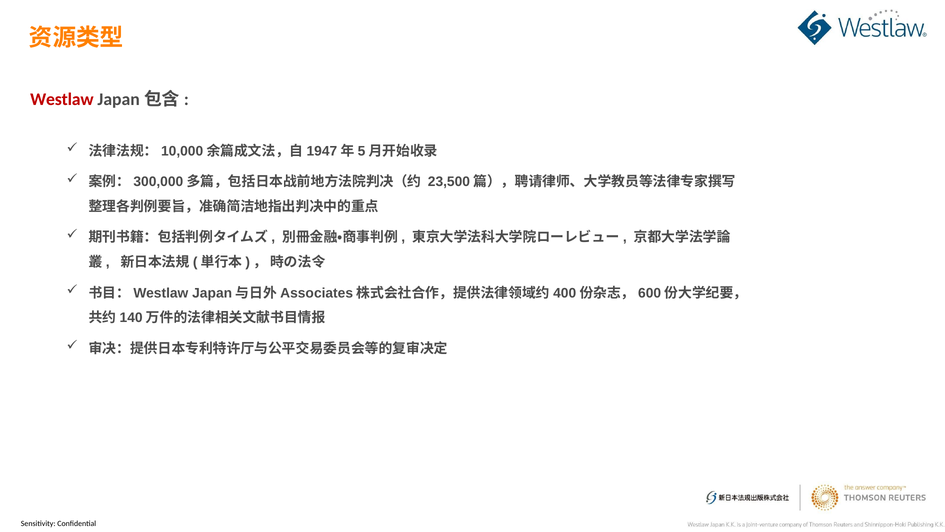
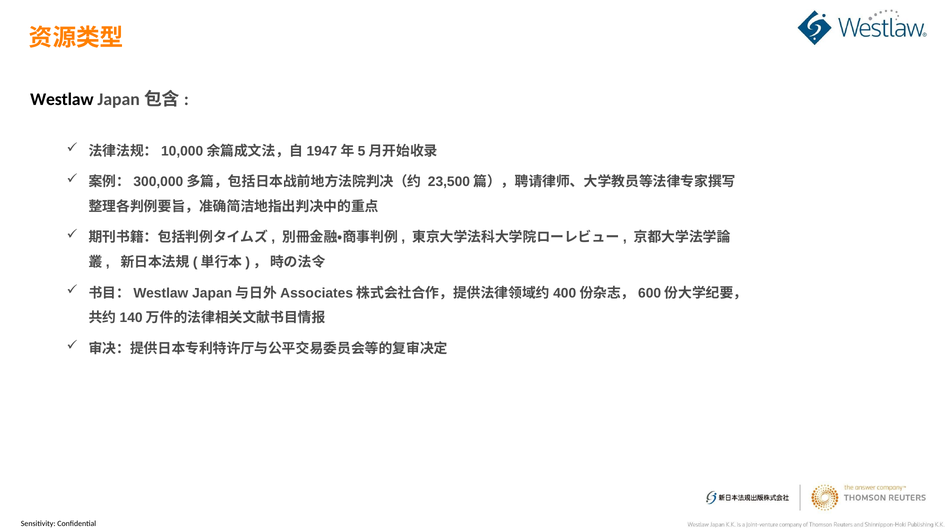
Westlaw colour: red -> black
